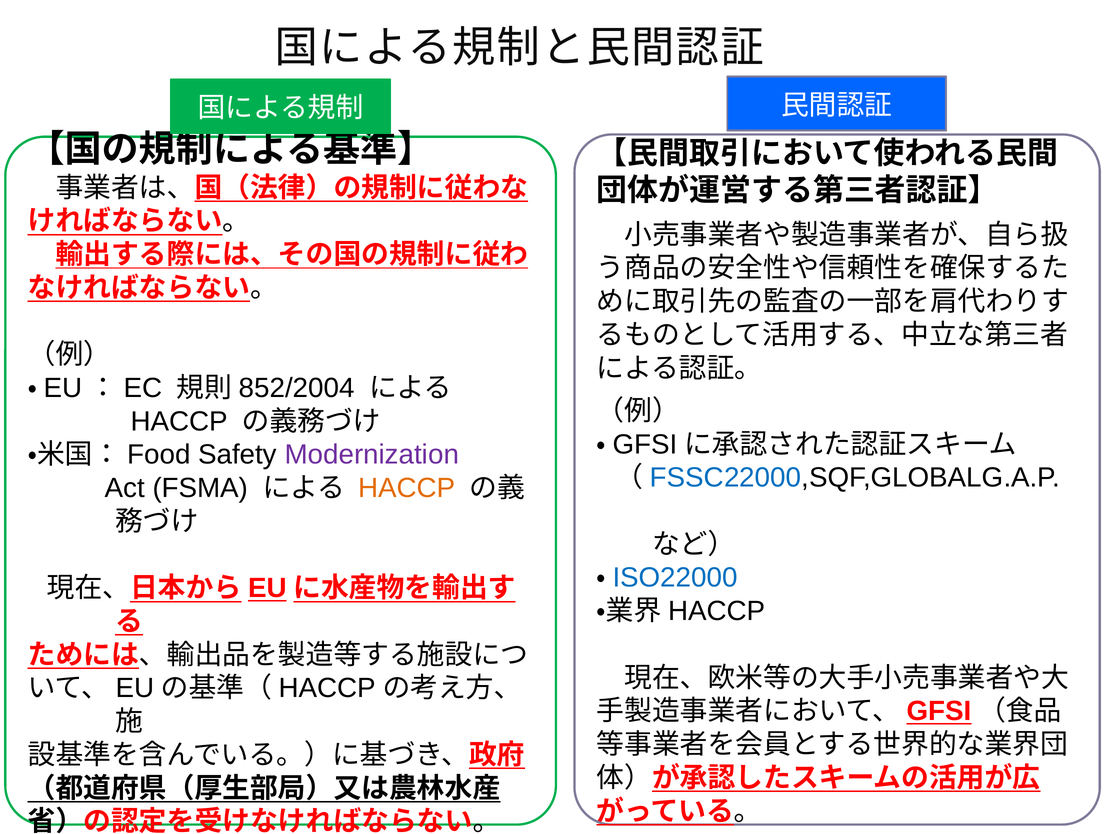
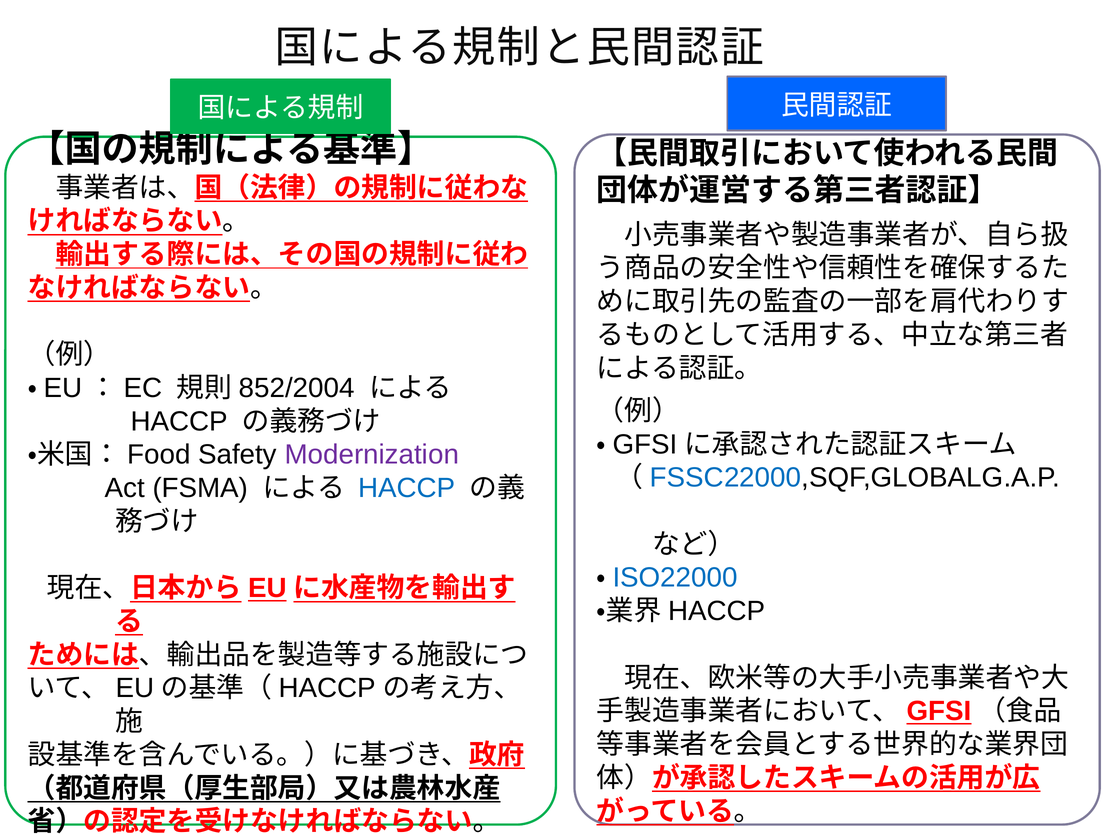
HACCP at (407, 488) colour: orange -> blue
